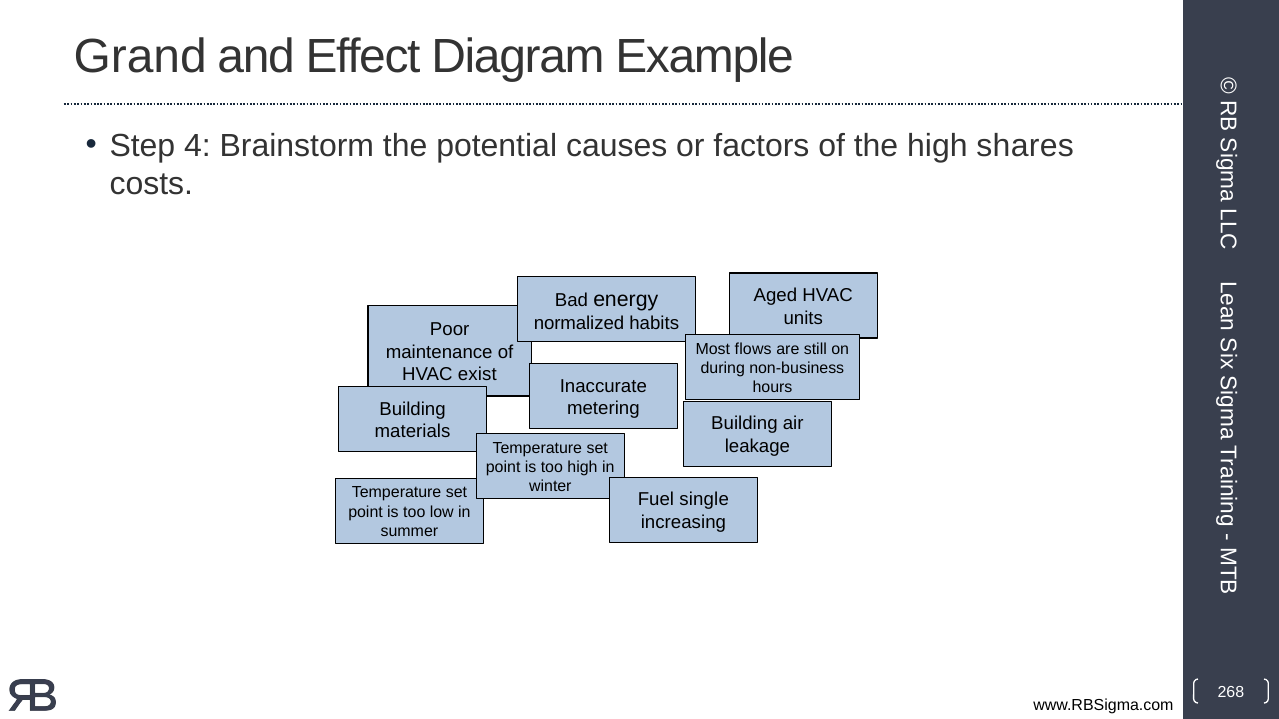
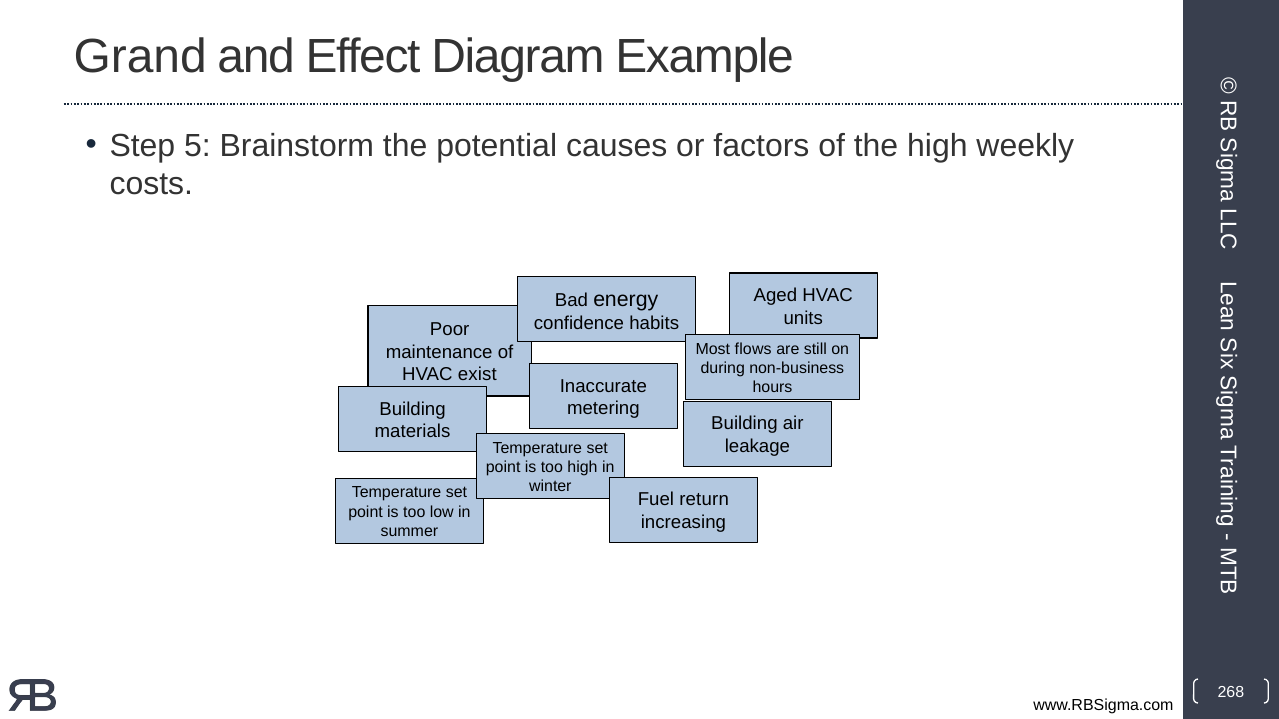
4: 4 -> 5
shares: shares -> weekly
normalized: normalized -> confidence
single: single -> return
